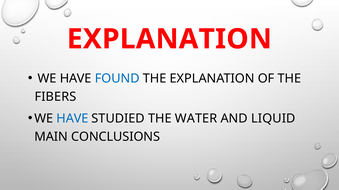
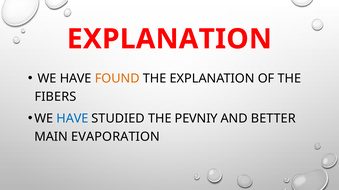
FOUND colour: blue -> orange
WATER: WATER -> PEVNIY
LIQUID: LIQUID -> BETTER
CONCLUSIONS: CONCLUSIONS -> EVAPORATION
